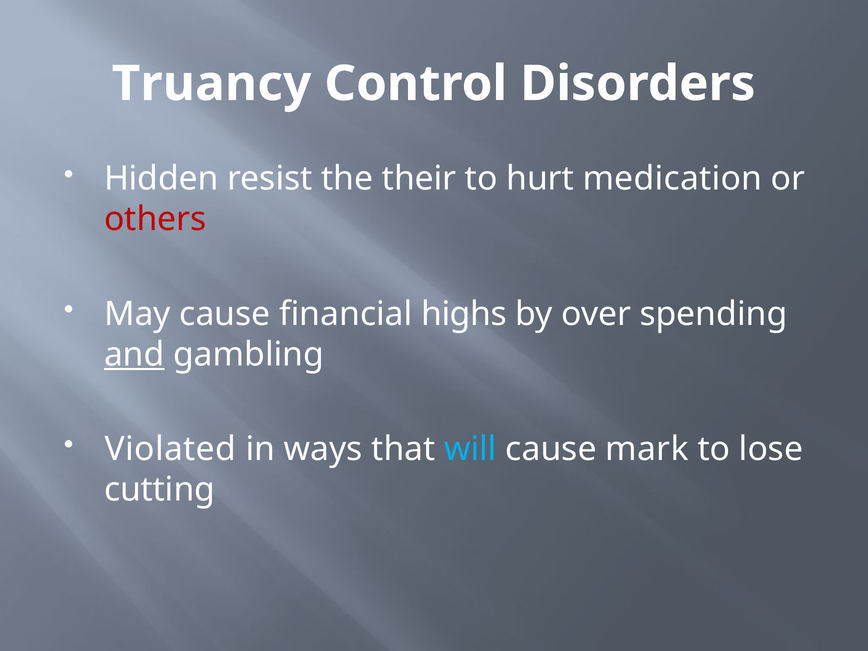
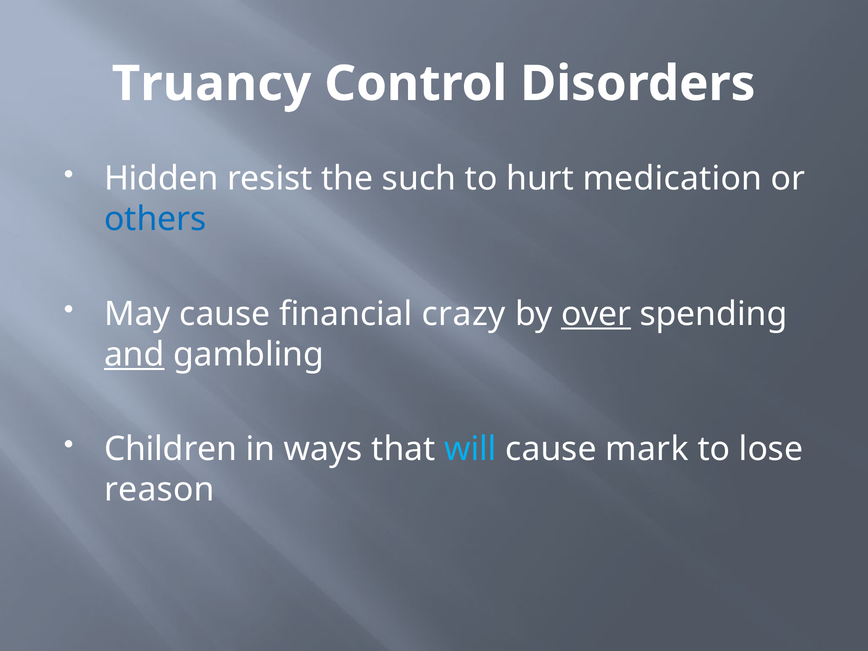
their: their -> such
others colour: red -> blue
highs: highs -> crazy
over underline: none -> present
Violated: Violated -> Children
cutting: cutting -> reason
